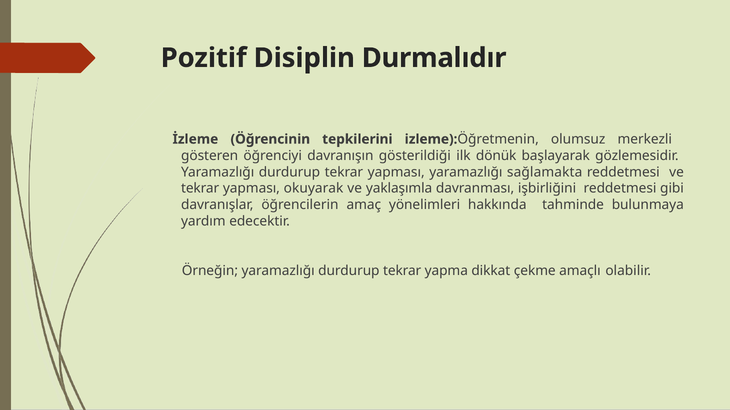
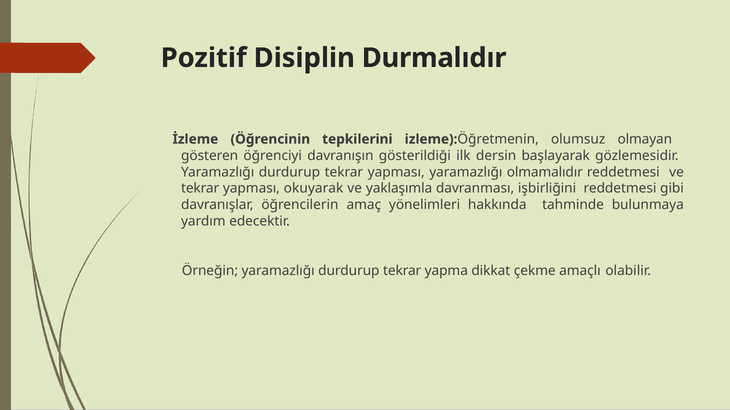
merkezli: merkezli -> olmayan
dönük: dönük -> dersin
sağlamakta: sağlamakta -> olmamalıdır
